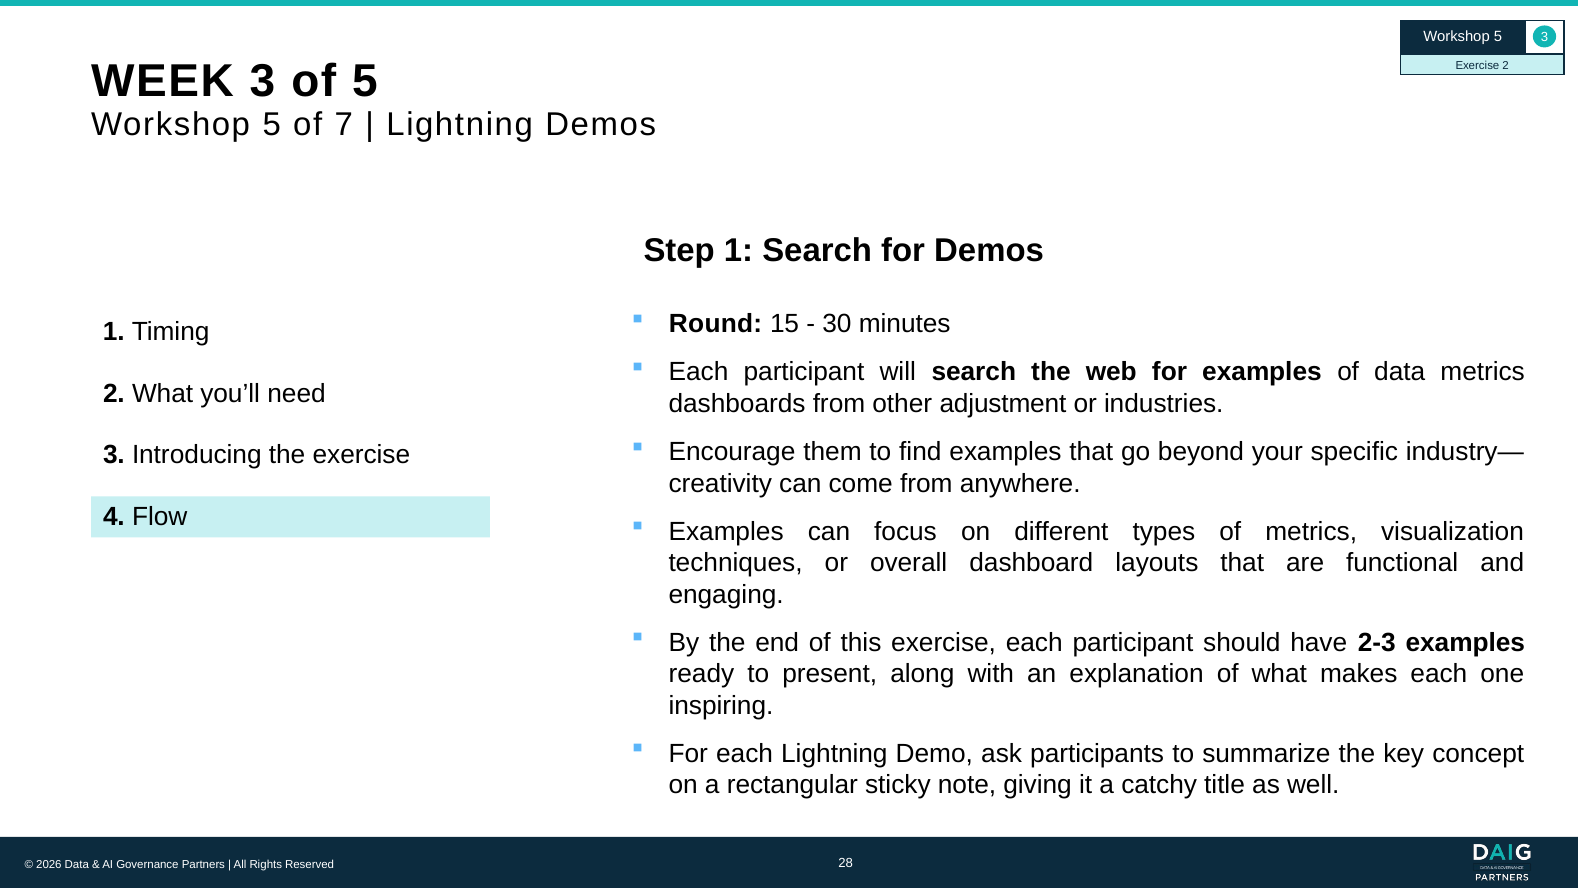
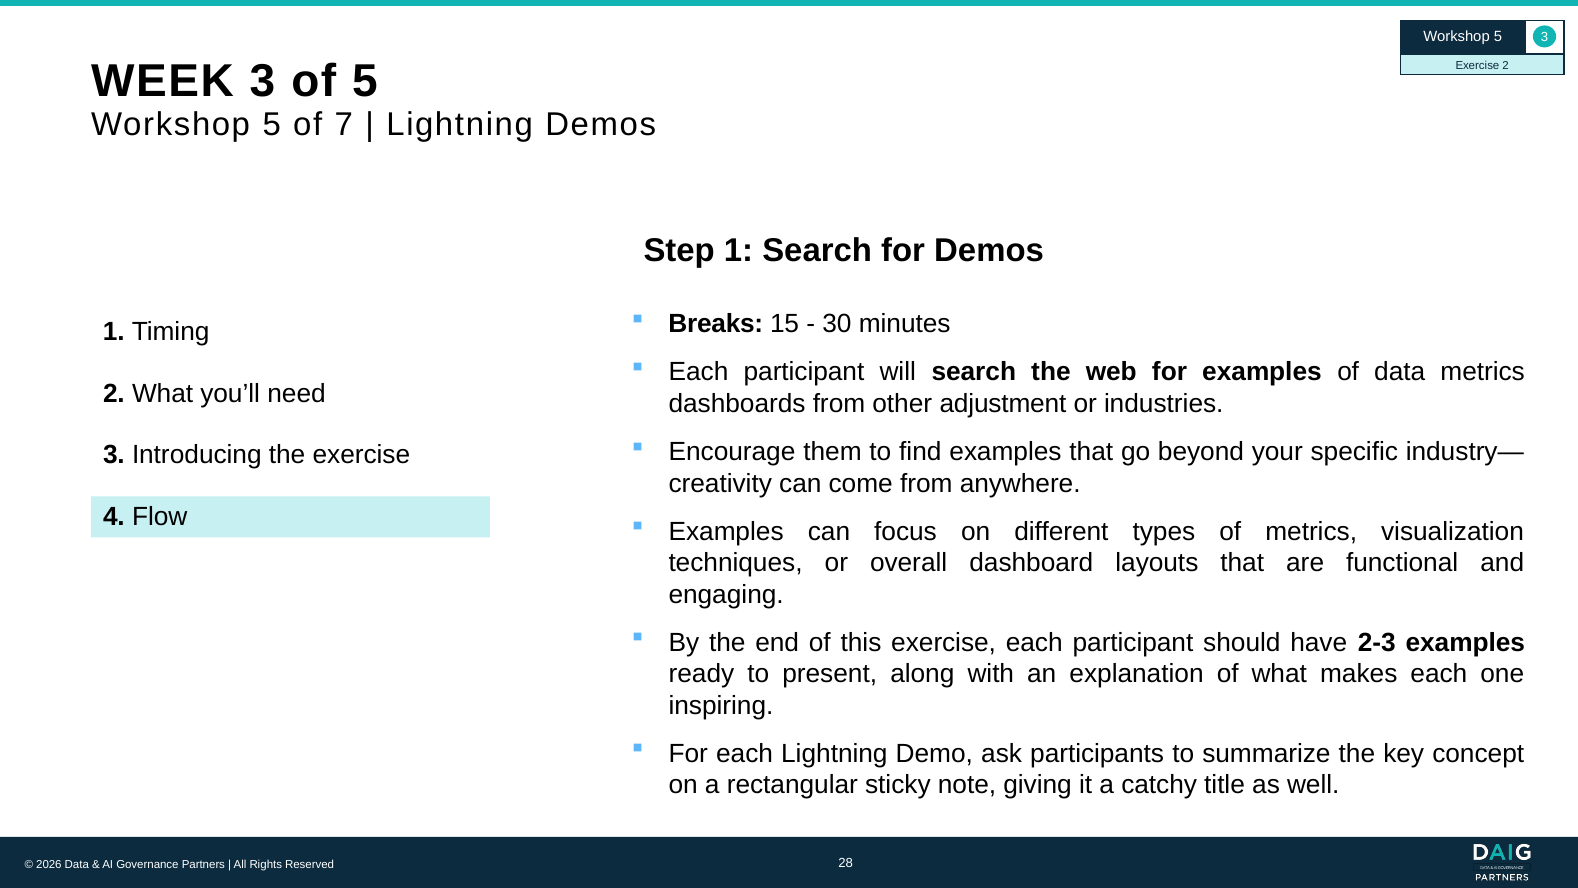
Round: Round -> Breaks
